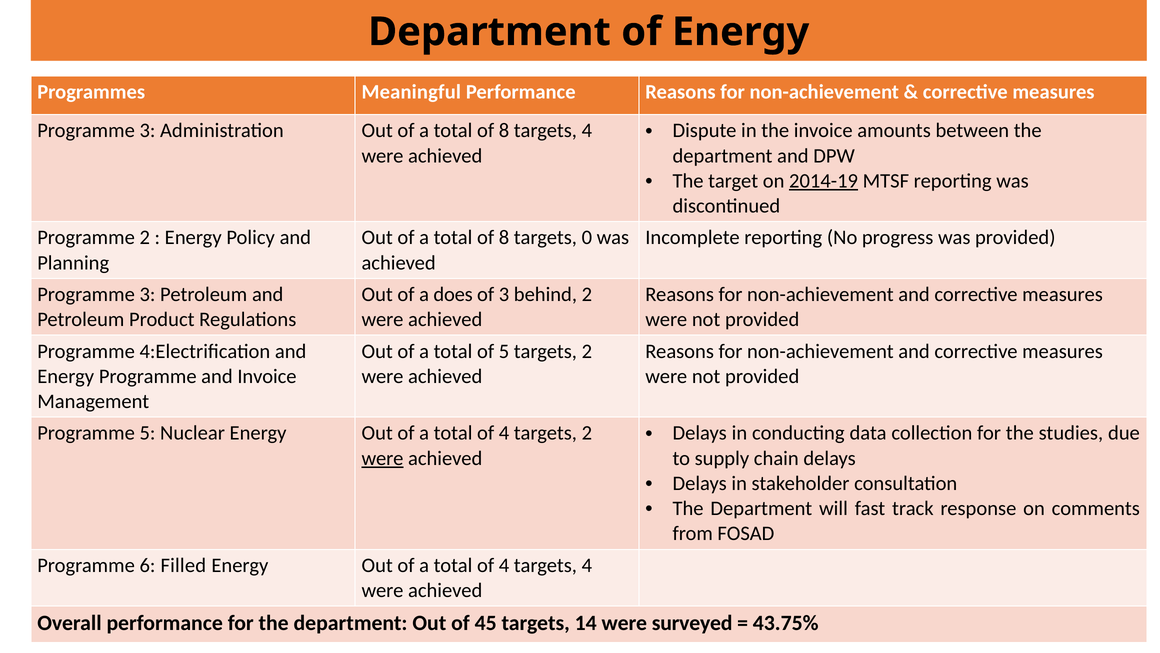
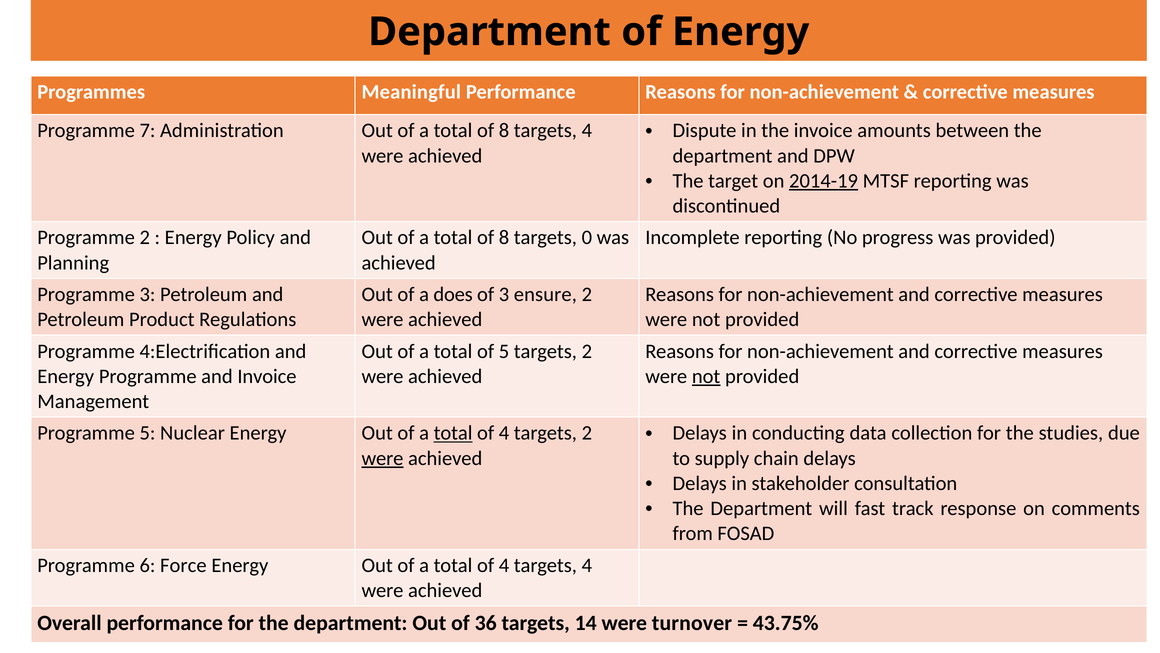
3 at (148, 131): 3 -> 7
behind: behind -> ensure
not at (706, 376) underline: none -> present
total at (453, 433) underline: none -> present
Filled: Filled -> Force
45: 45 -> 36
surveyed: surveyed -> turnover
